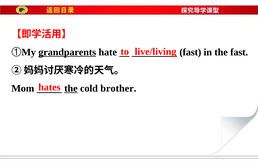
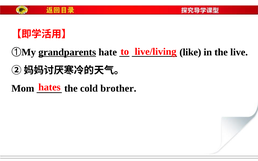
fast at (190, 52): fast -> like
the fast: fast -> live
the at (71, 88) underline: present -> none
